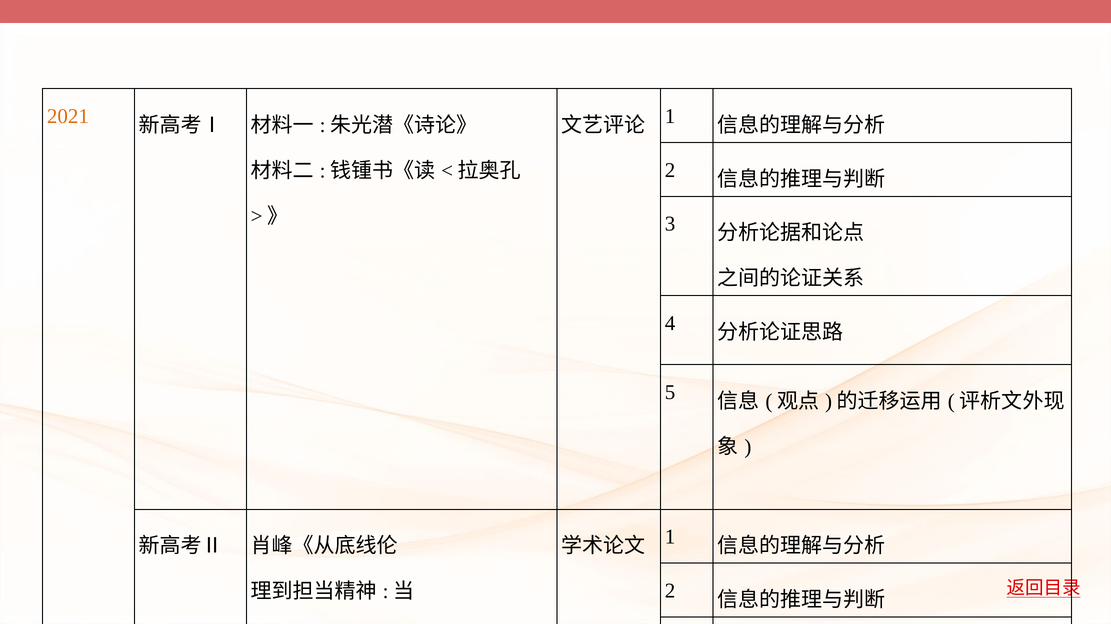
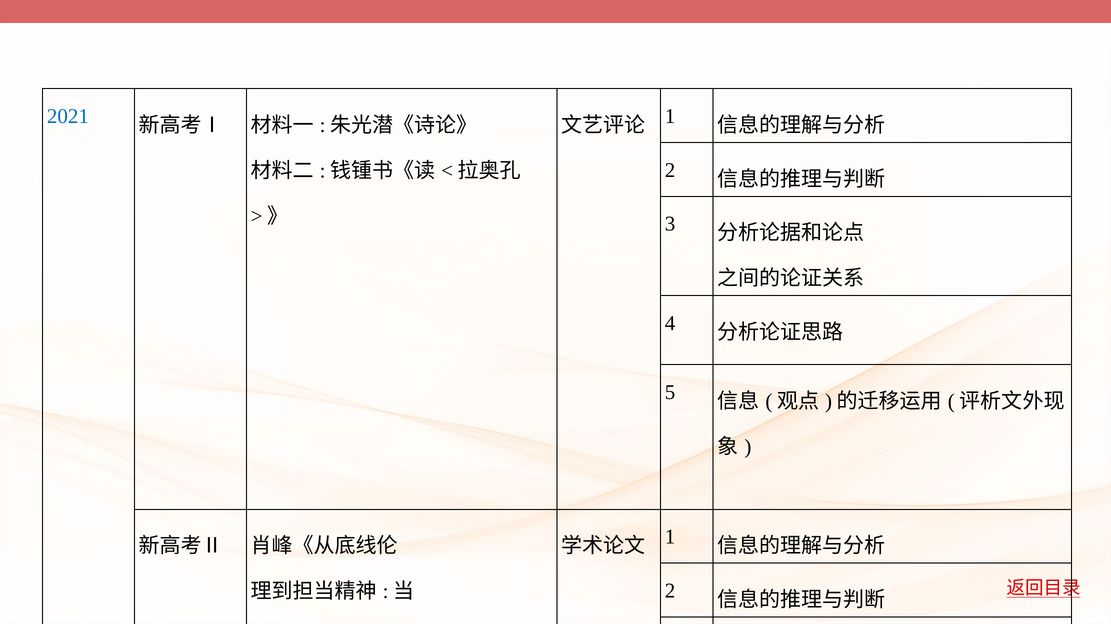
2021 colour: orange -> blue
